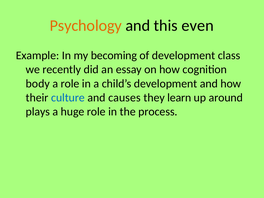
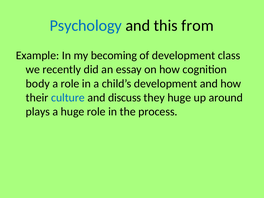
Psychology colour: orange -> blue
even: even -> from
causes: causes -> discuss
they learn: learn -> huge
